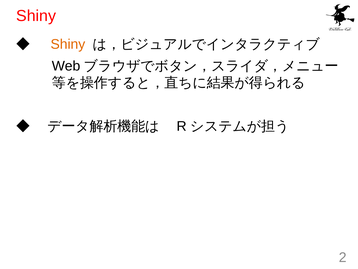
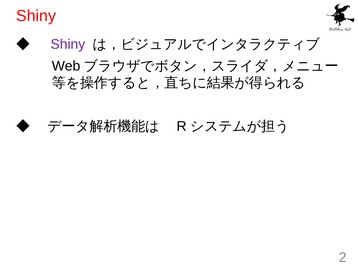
Shiny at (68, 44) colour: orange -> purple
